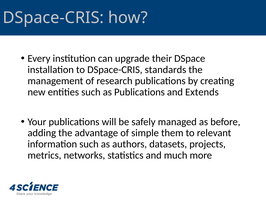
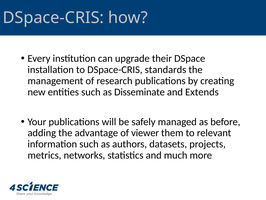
as Publications: Publications -> Disseminate
simple: simple -> viewer
